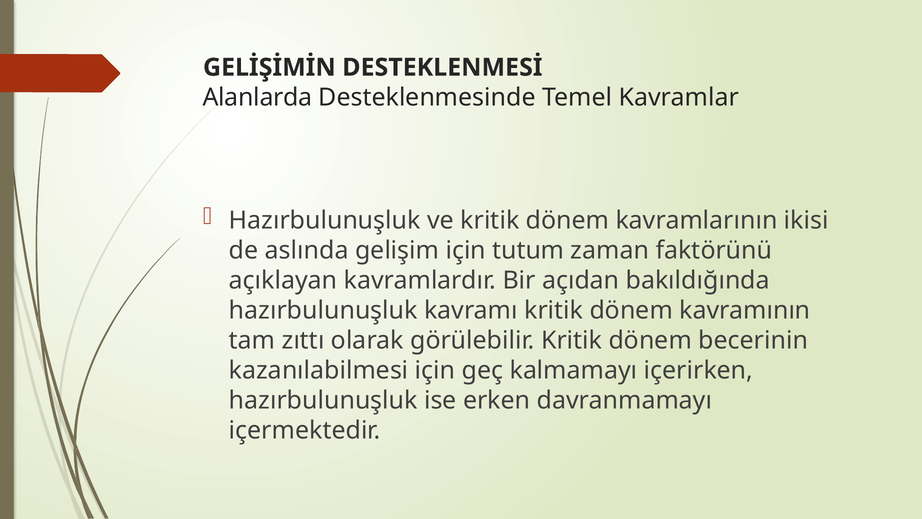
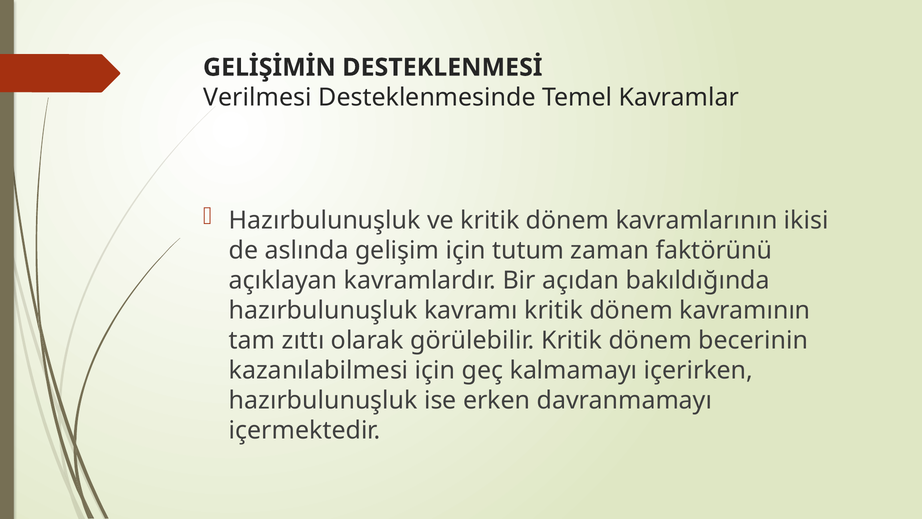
Alanlarda: Alanlarda -> Verilmesi
